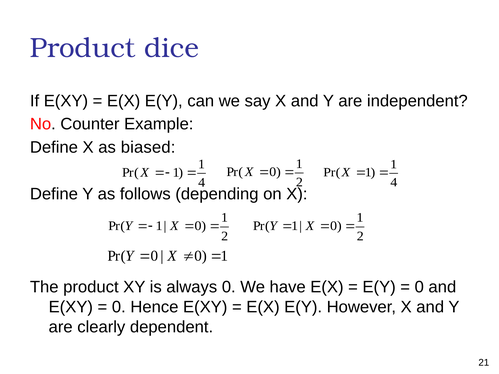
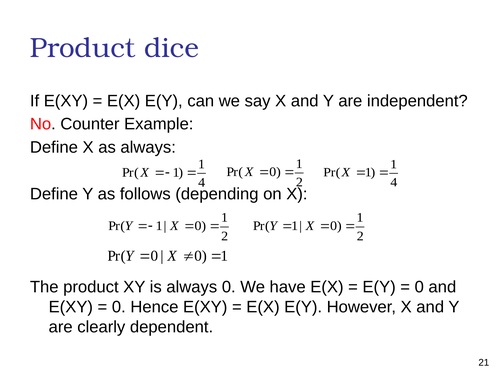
as biased: biased -> always
